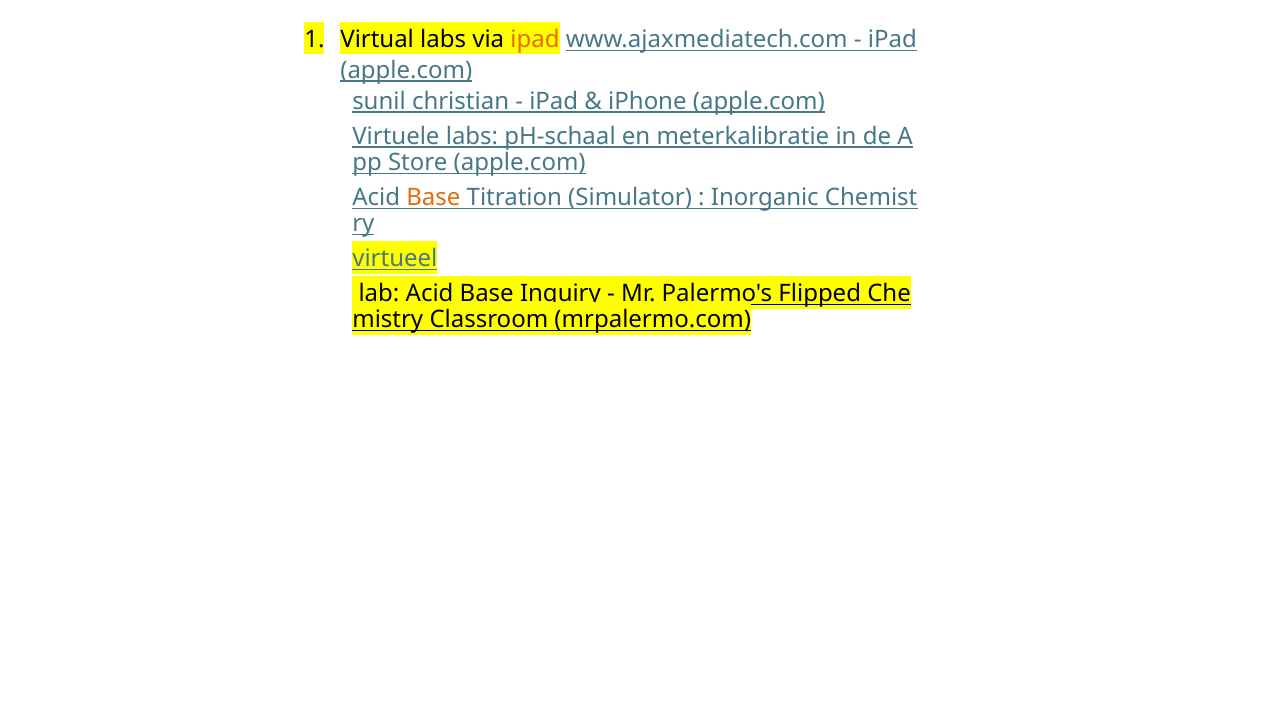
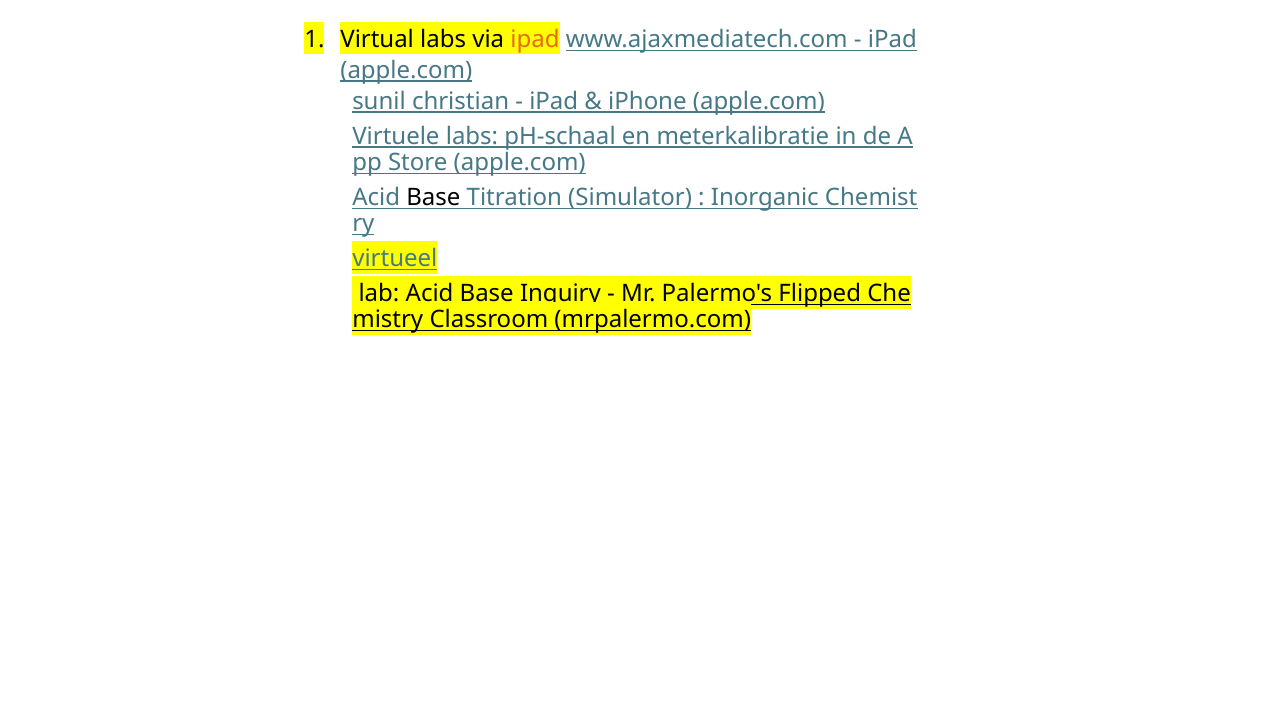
Base at (433, 197) colour: orange -> black
